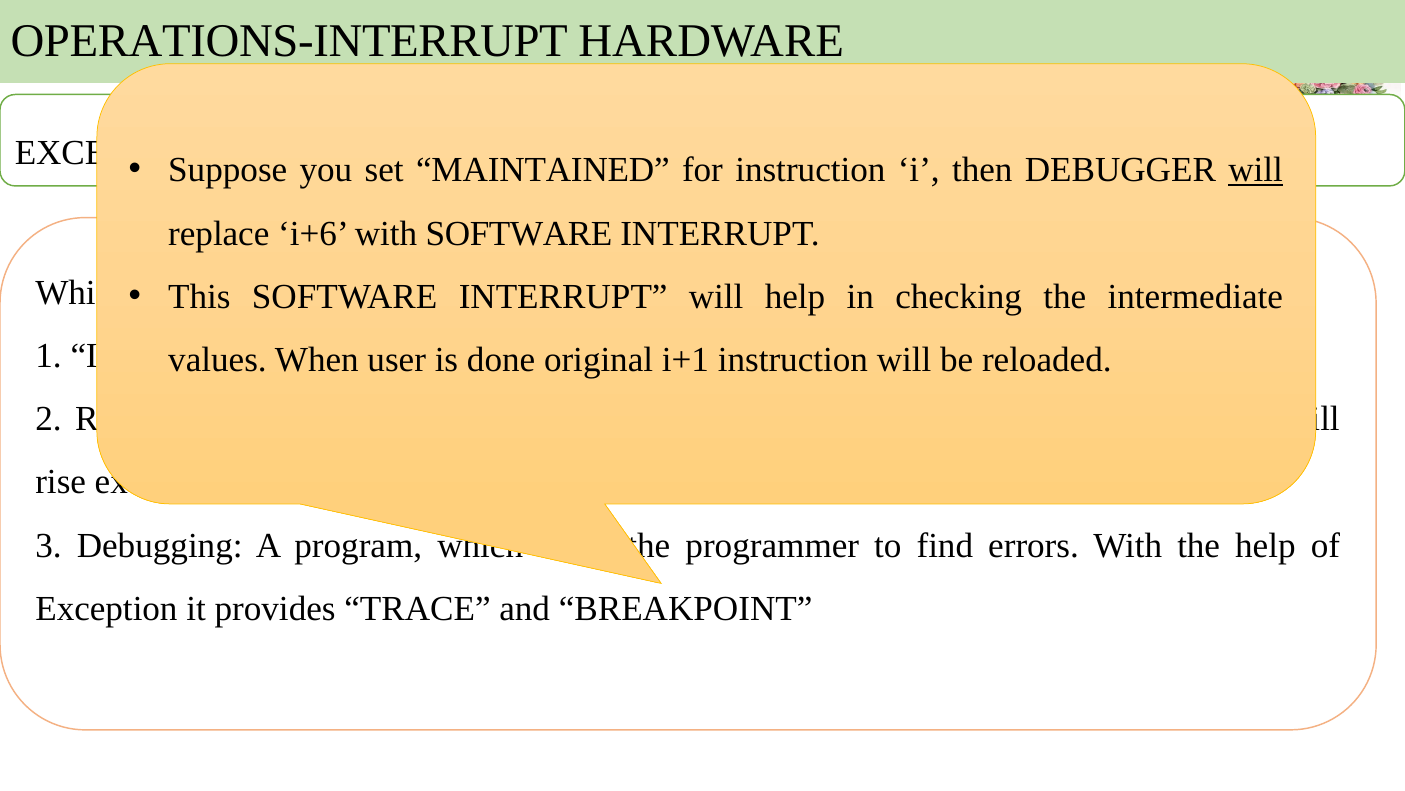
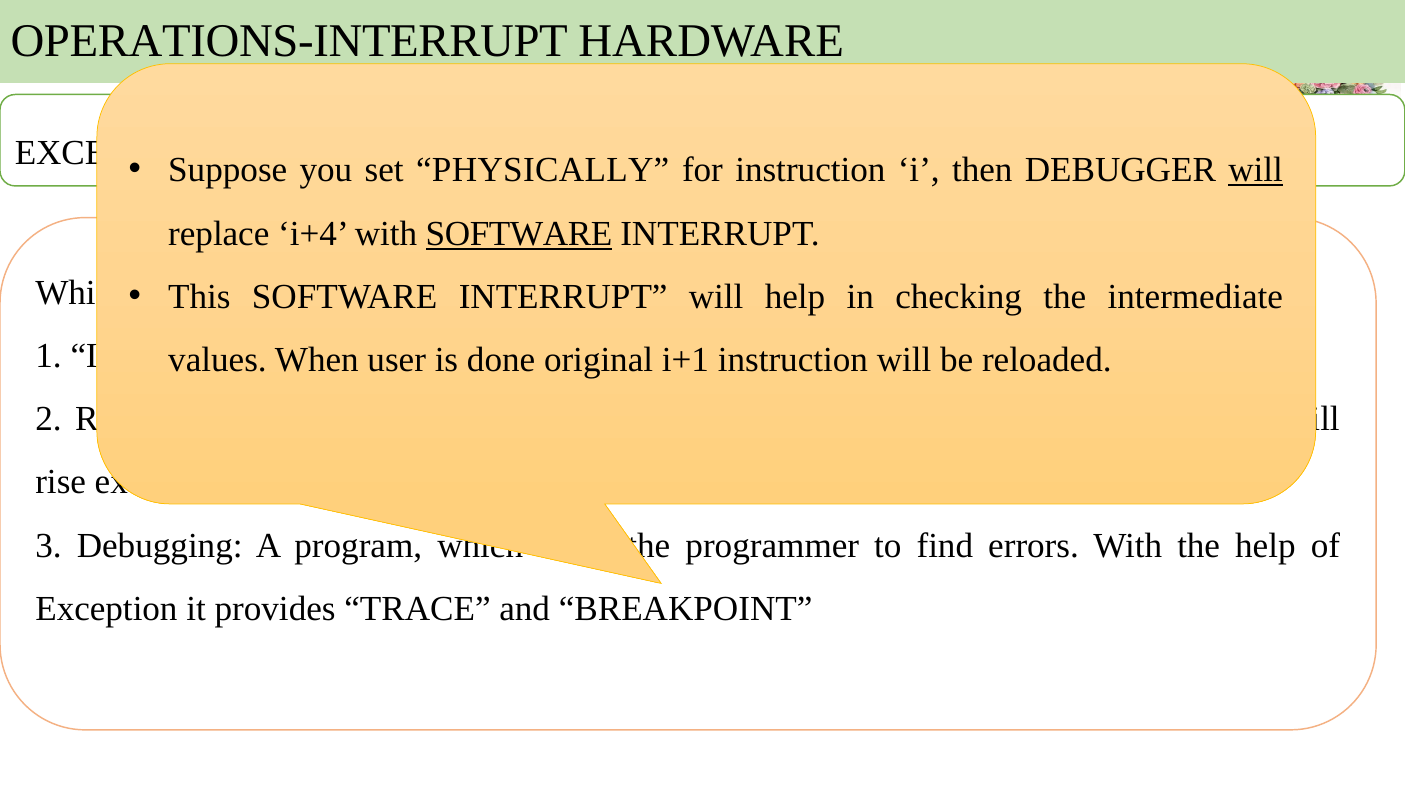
MAINTAINED: MAINTAINED -> PHYSICALLY
i+6: i+6 -> i+4
SOFTWARE at (519, 233) underline: none -> present
